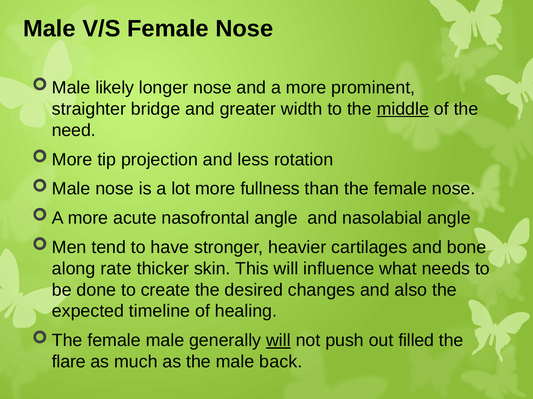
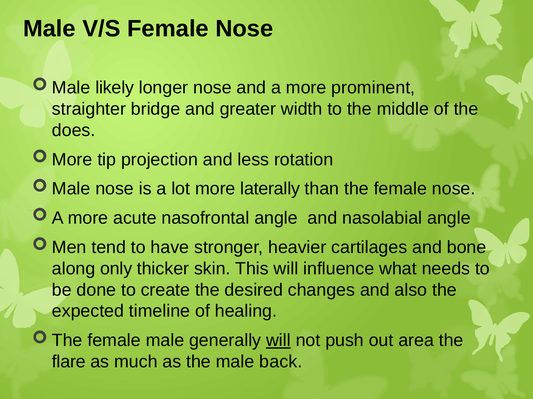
middle underline: present -> none
need: need -> does
fullness: fullness -> laterally
rate: rate -> only
filled: filled -> area
